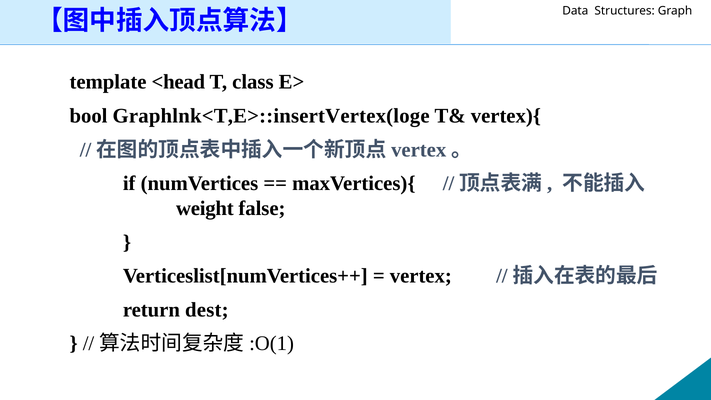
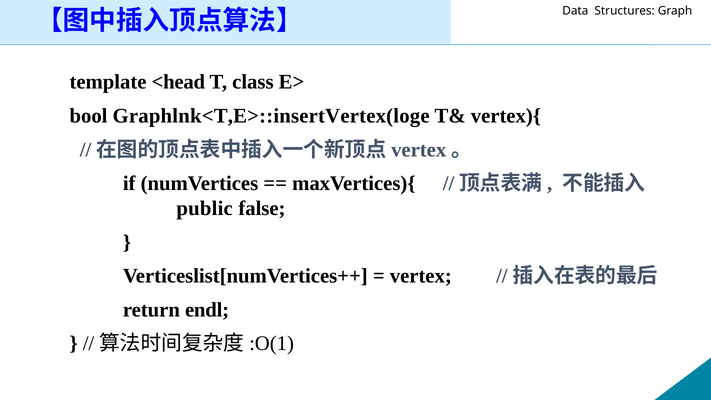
weight: weight -> public
dest: dest -> endl
